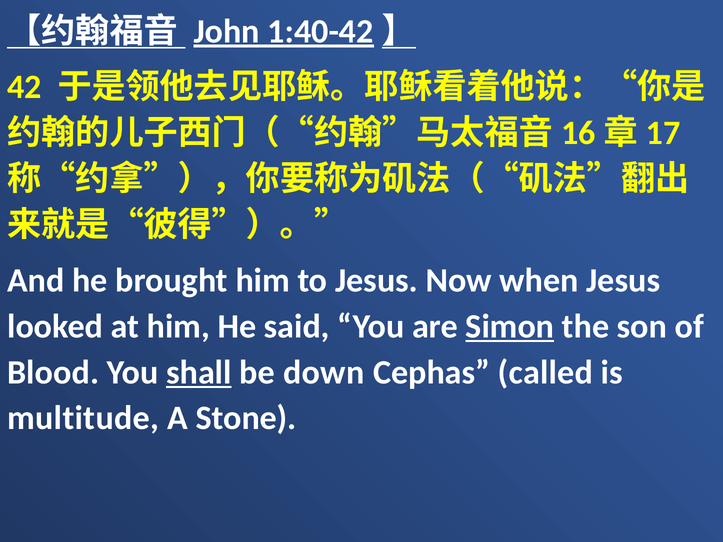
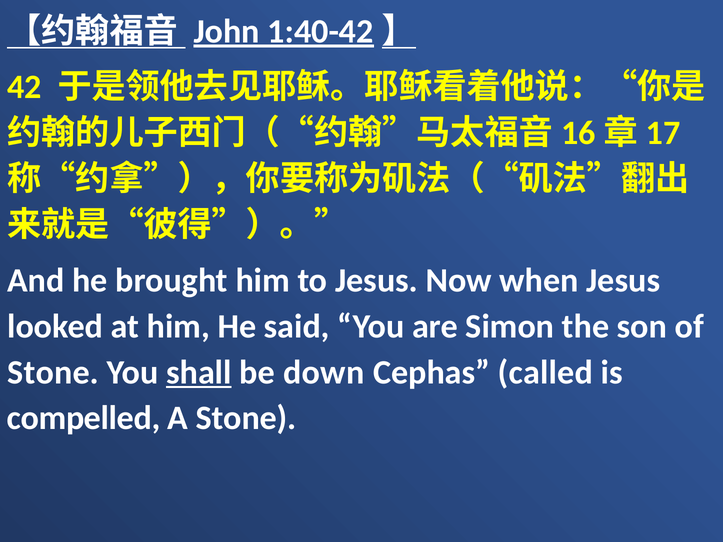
Simon underline: present -> none
Blood at (53, 372): Blood -> Stone
multitude: multitude -> compelled
